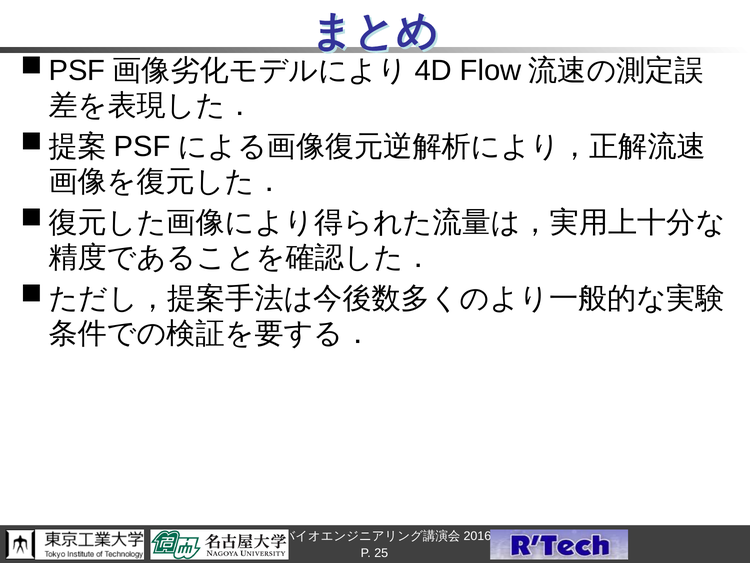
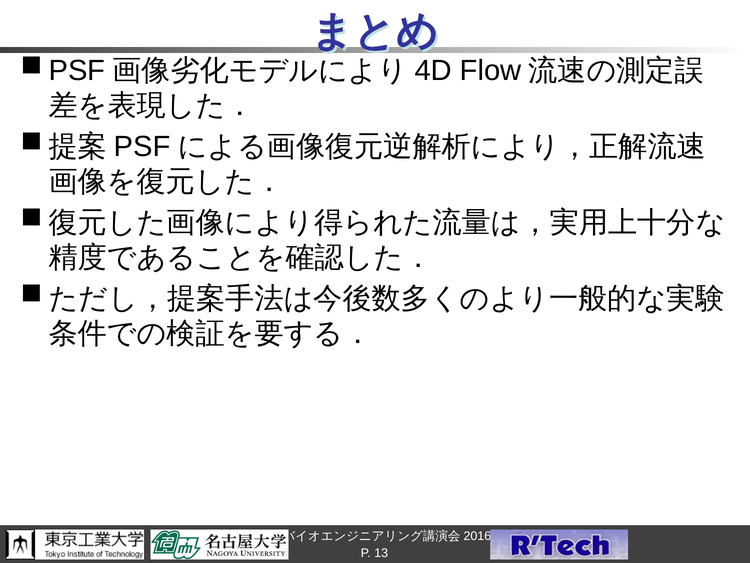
25: 25 -> 13
